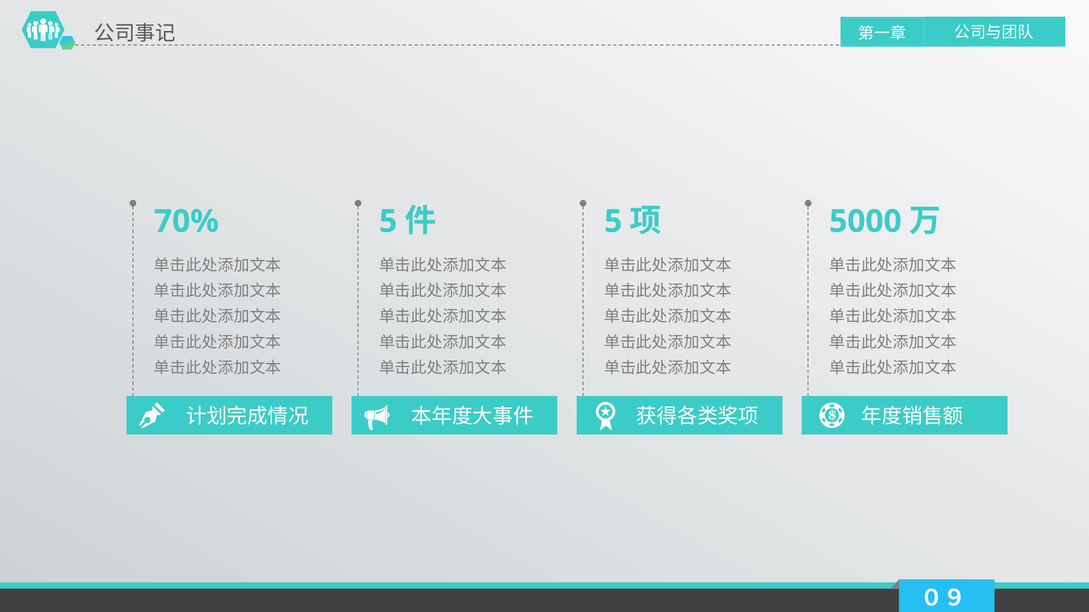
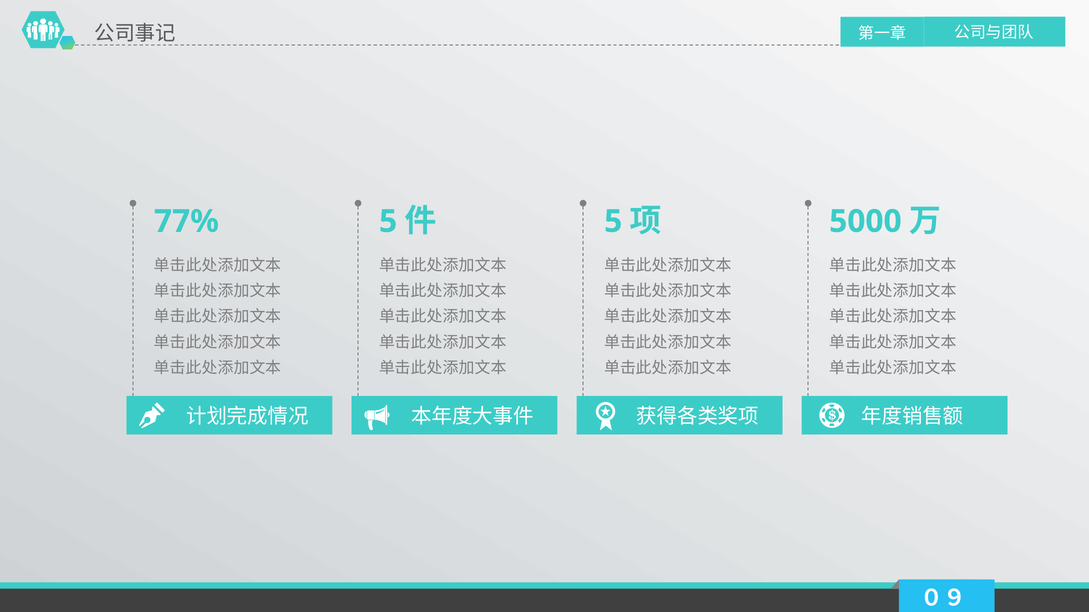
70%: 70% -> 77%
